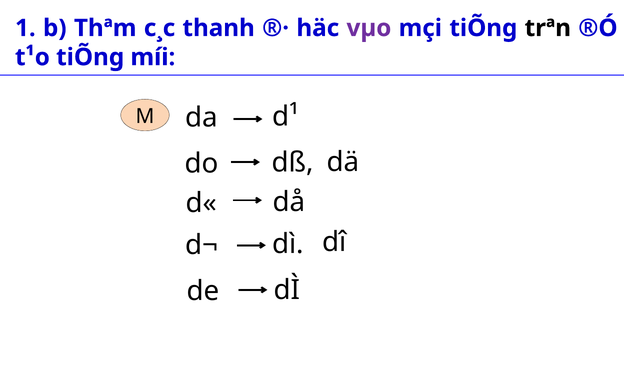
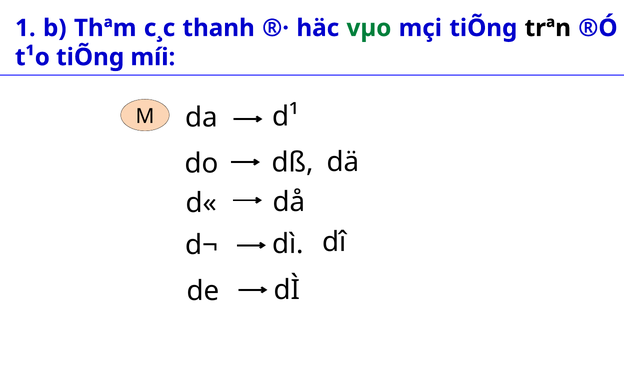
vµo colour: purple -> green
